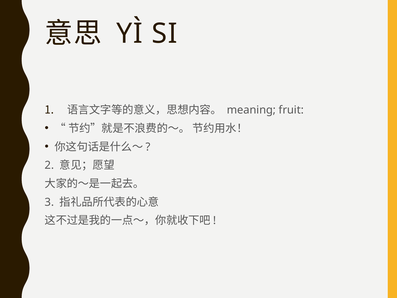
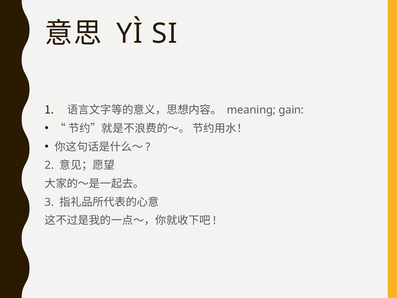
fruit: fruit -> gain
